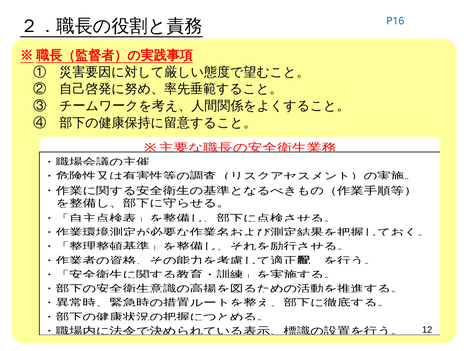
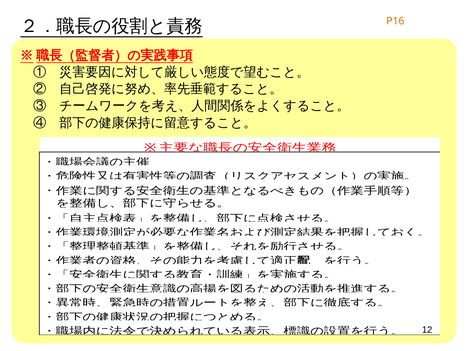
P16 colour: blue -> orange
